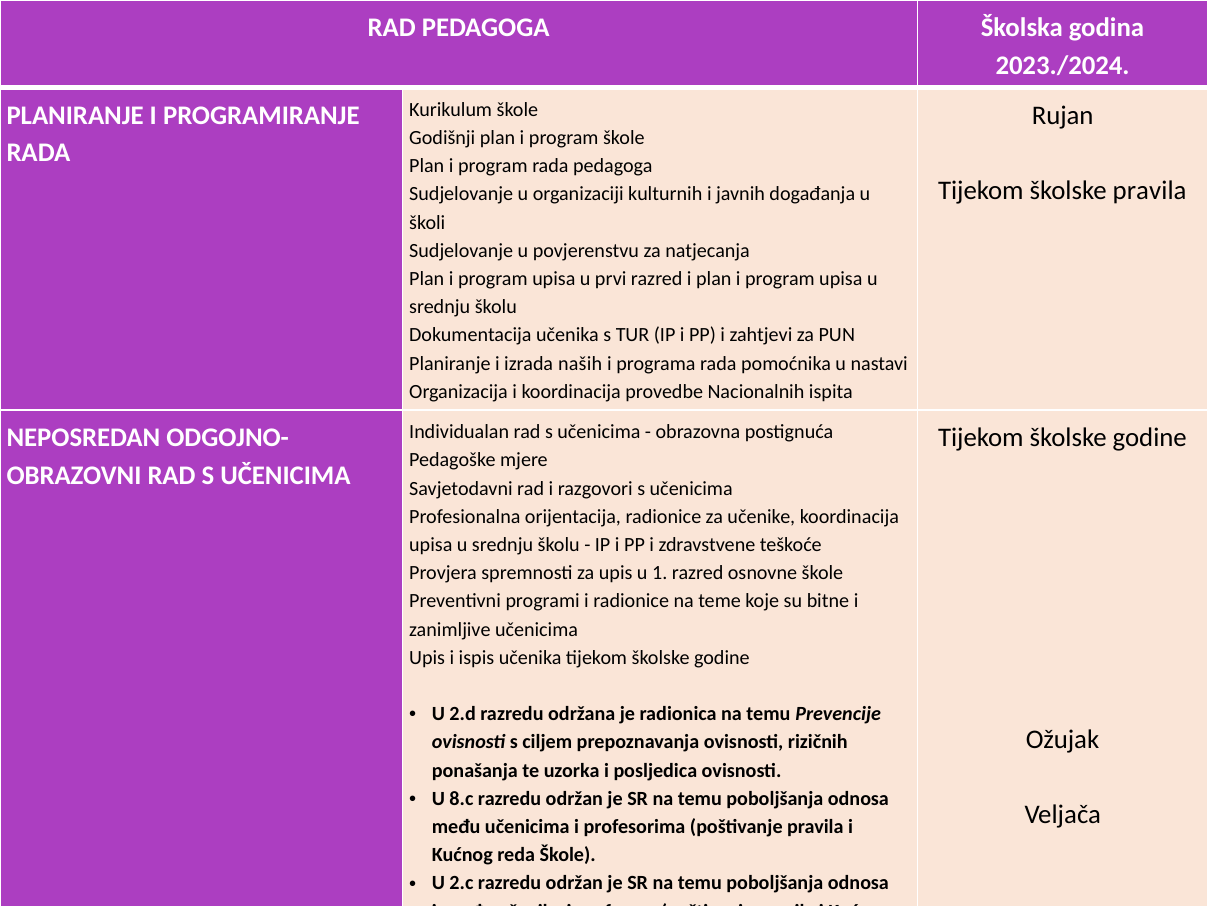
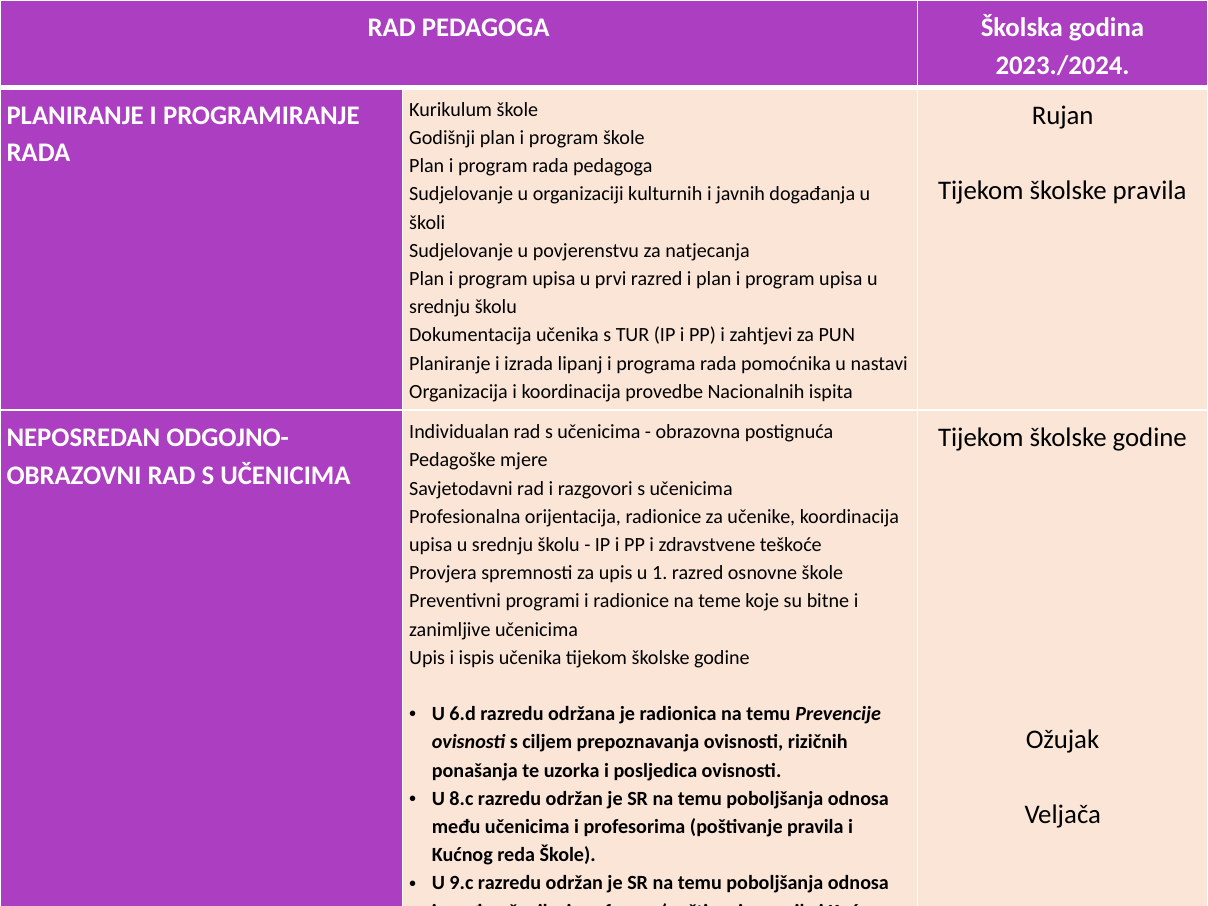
izrada naših: naših -> lipanj
2.d: 2.d -> 6.d
2.c: 2.c -> 9.c
